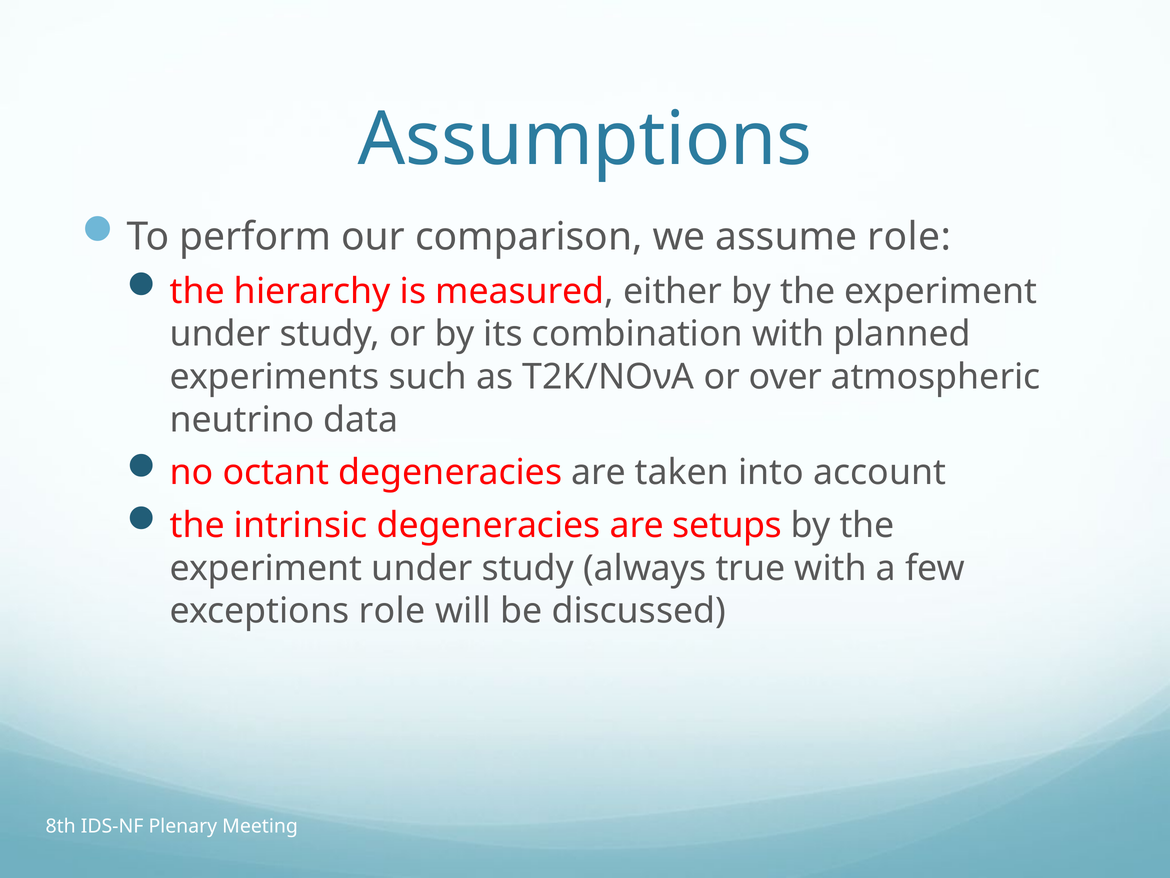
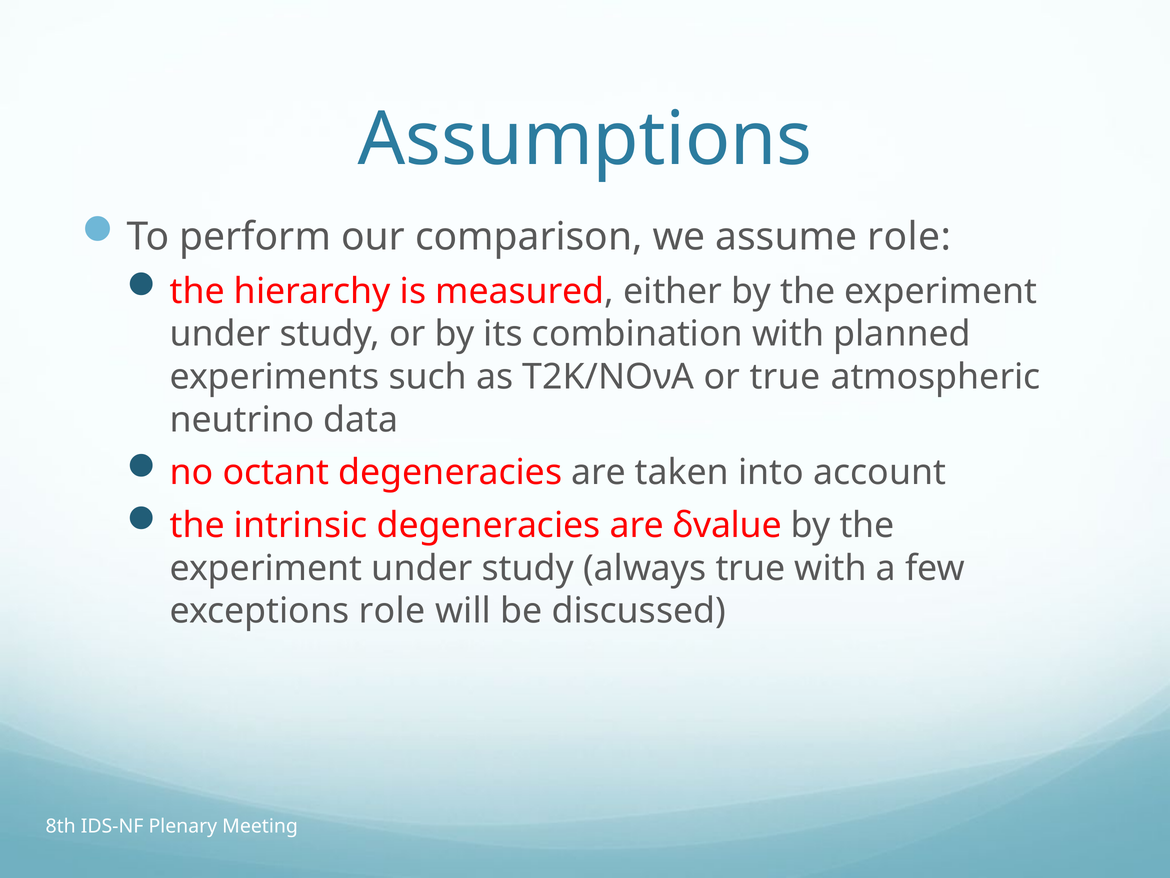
or over: over -> true
setups: setups -> δvalue
